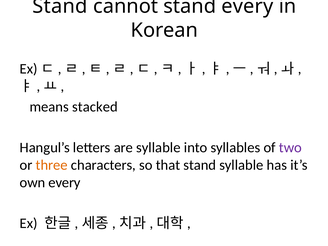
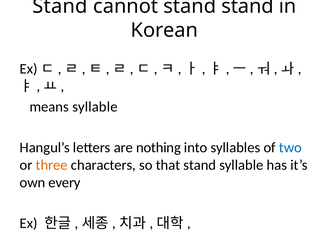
stand every: every -> stand
means stacked: stacked -> syllable
are syllable: syllable -> nothing
two colour: purple -> blue
